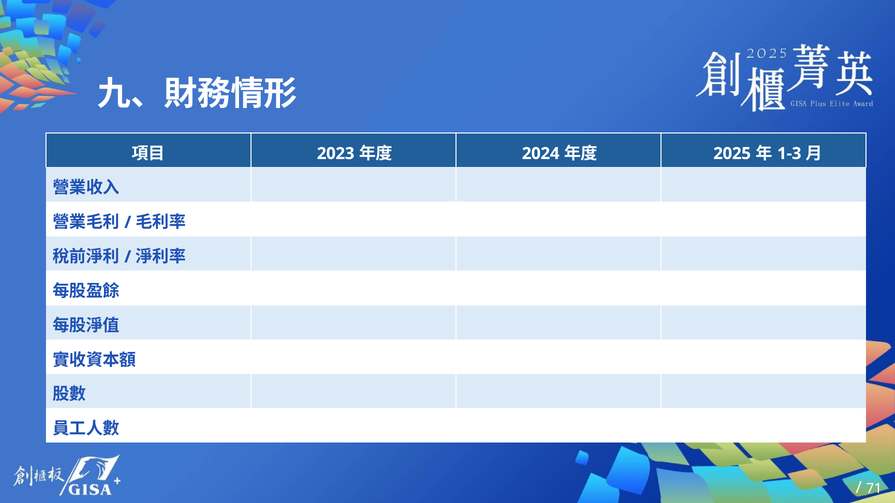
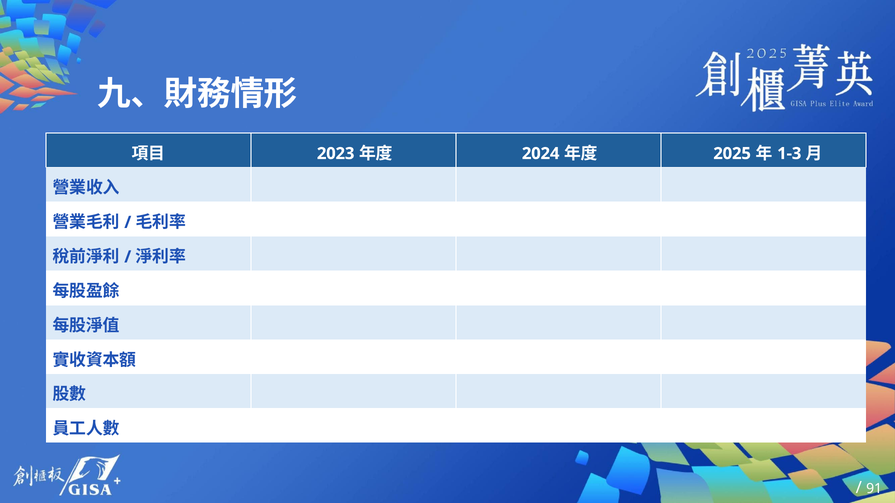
71: 71 -> 91
